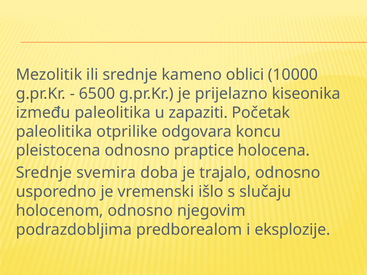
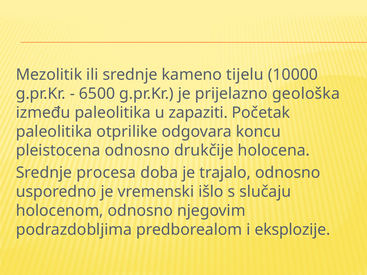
oblici: oblici -> tijelu
kiseonika: kiseonika -> geološka
praptice: praptice -> drukčije
svemira: svemira -> procesa
